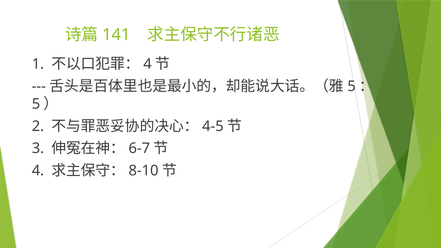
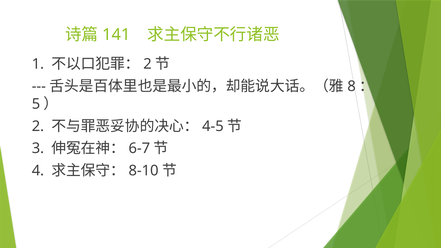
4 at (147, 64): 4 -> 2
5 at (352, 86): 5 -> 8
